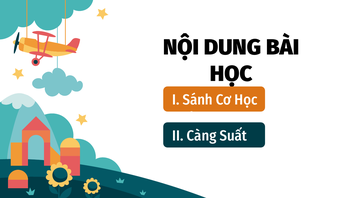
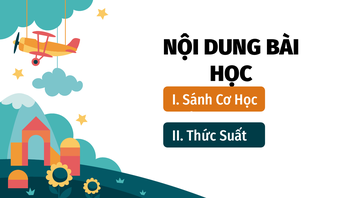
Càng: Càng -> Thức
